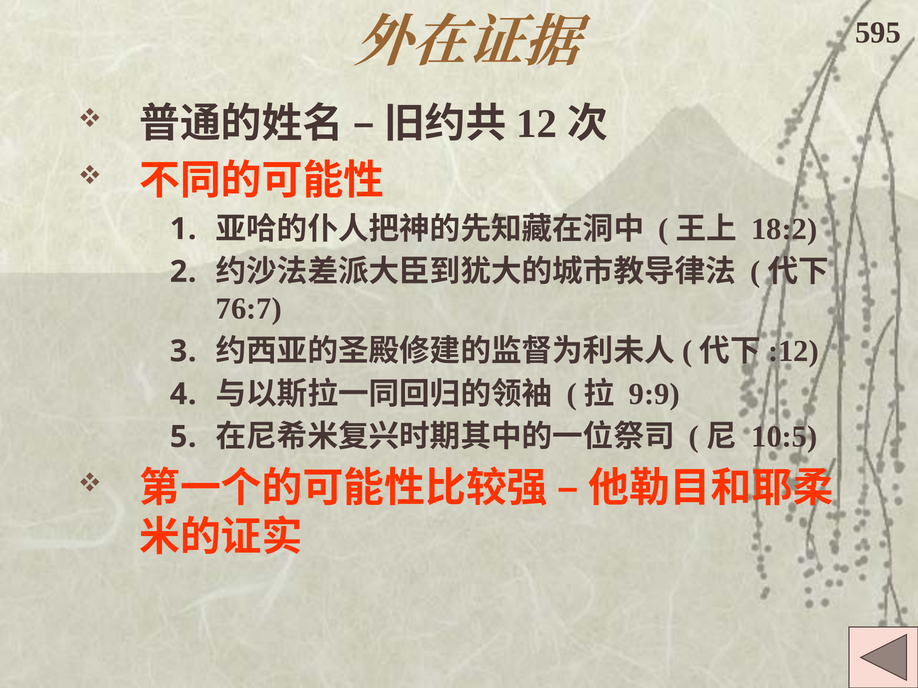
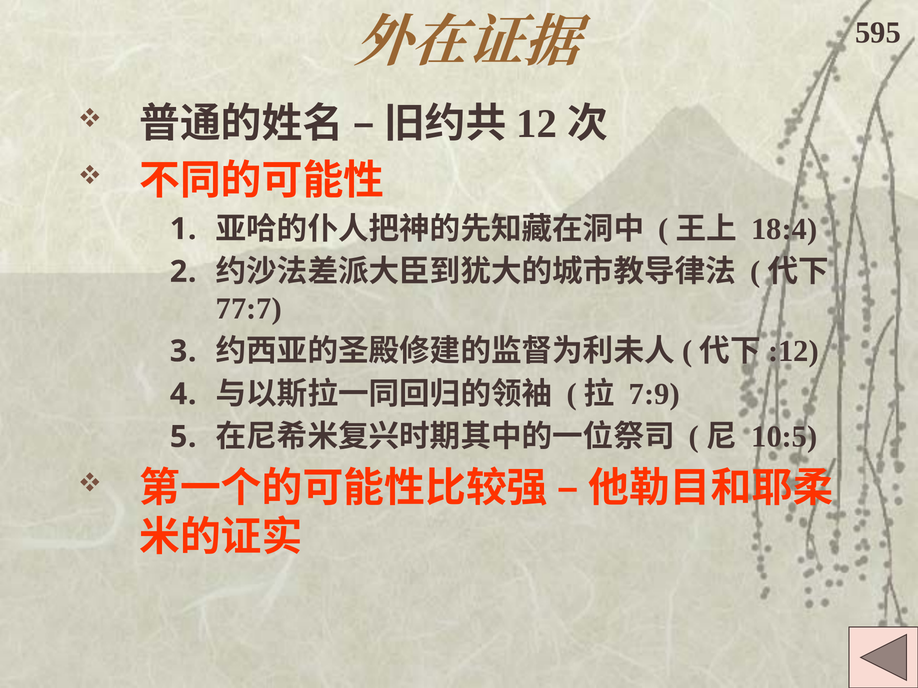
18:2: 18:2 -> 18:4
76:7: 76:7 -> 77:7
9:9: 9:9 -> 7:9
